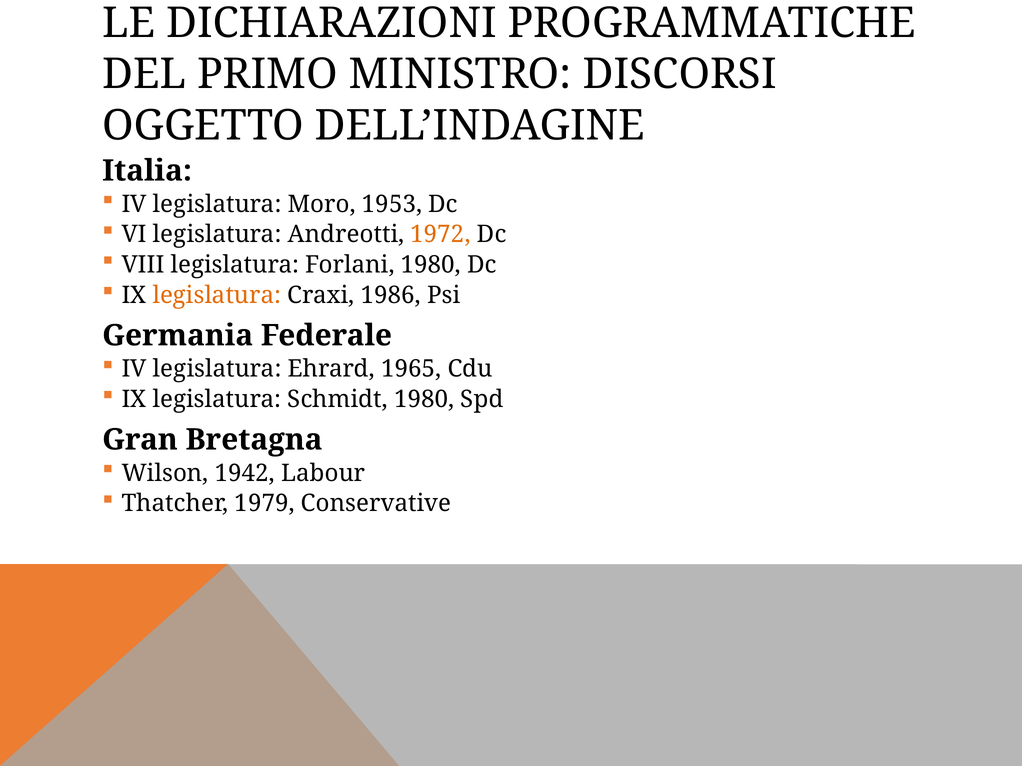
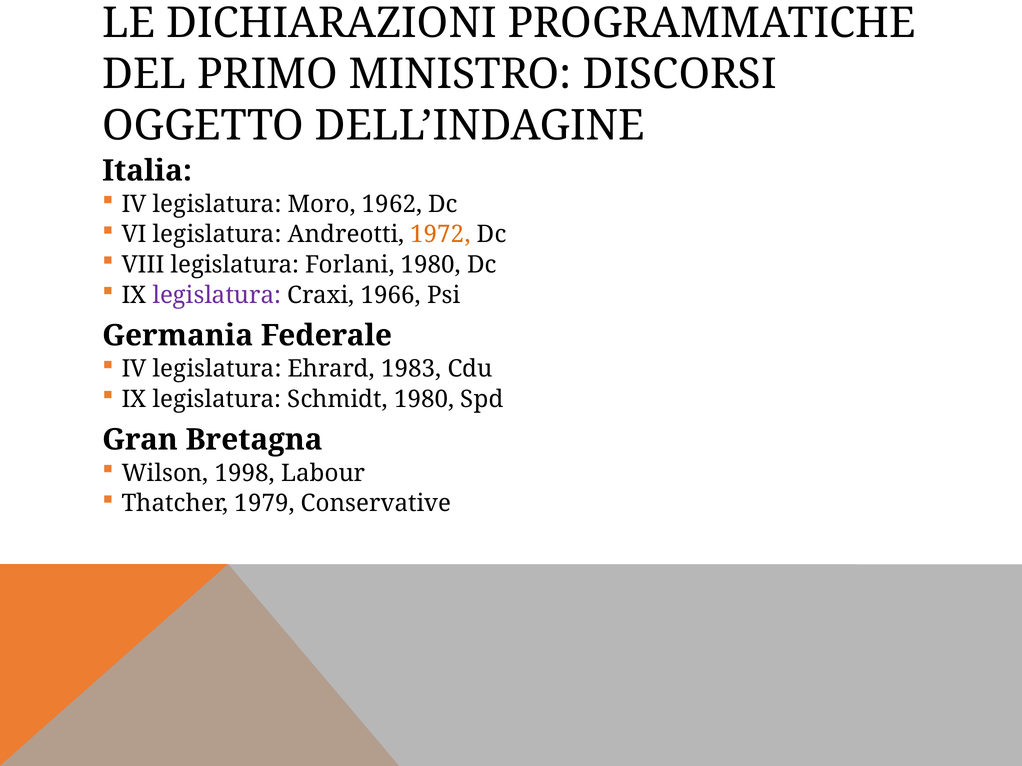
1953: 1953 -> 1962
legislatura at (217, 295) colour: orange -> purple
1986: 1986 -> 1966
1965: 1965 -> 1983
1942: 1942 -> 1998
